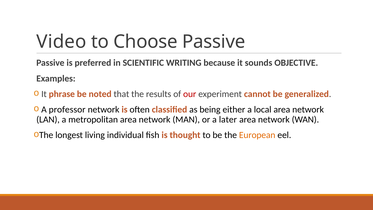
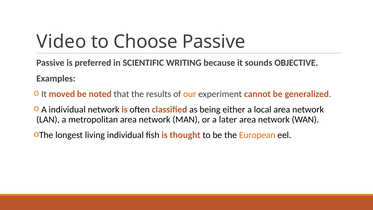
phrase: phrase -> moved
our colour: red -> orange
A professor: professor -> individual
